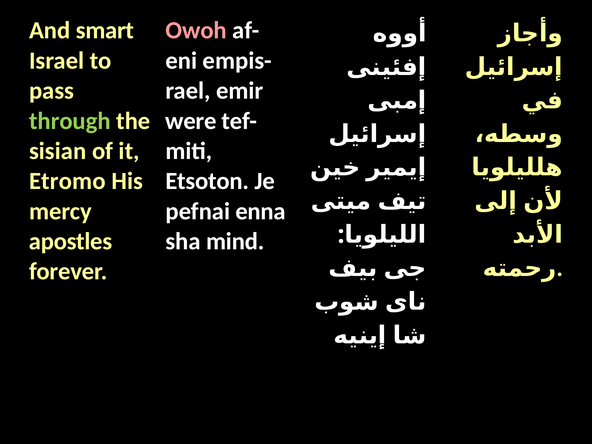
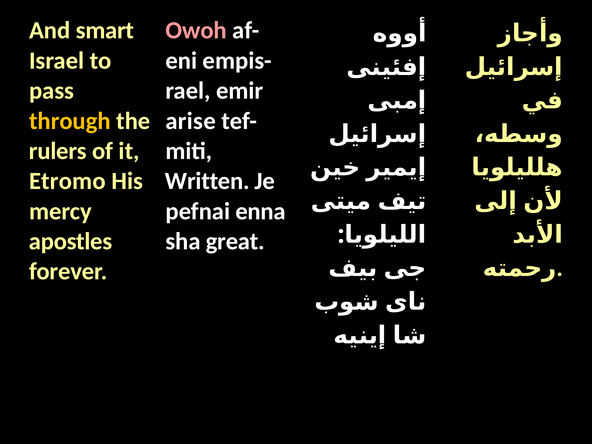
through colour: light green -> yellow
were: were -> arise
sisian: sisian -> rulers
Etsoton: Etsoton -> Written
mind: mind -> great
